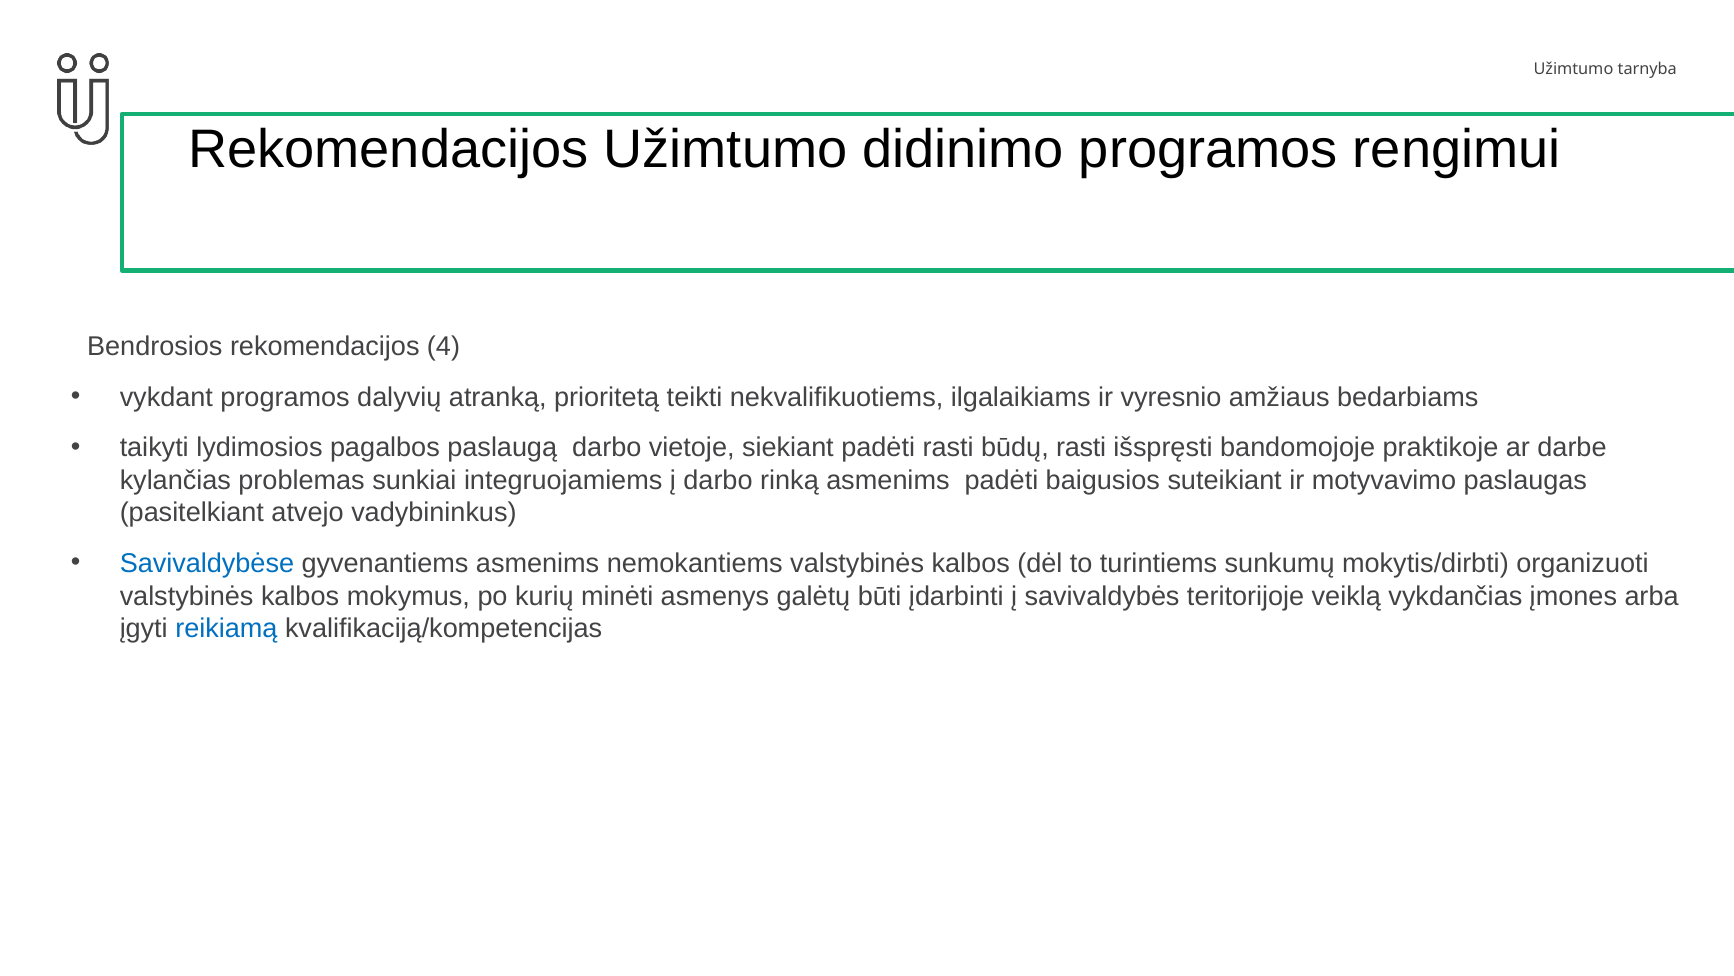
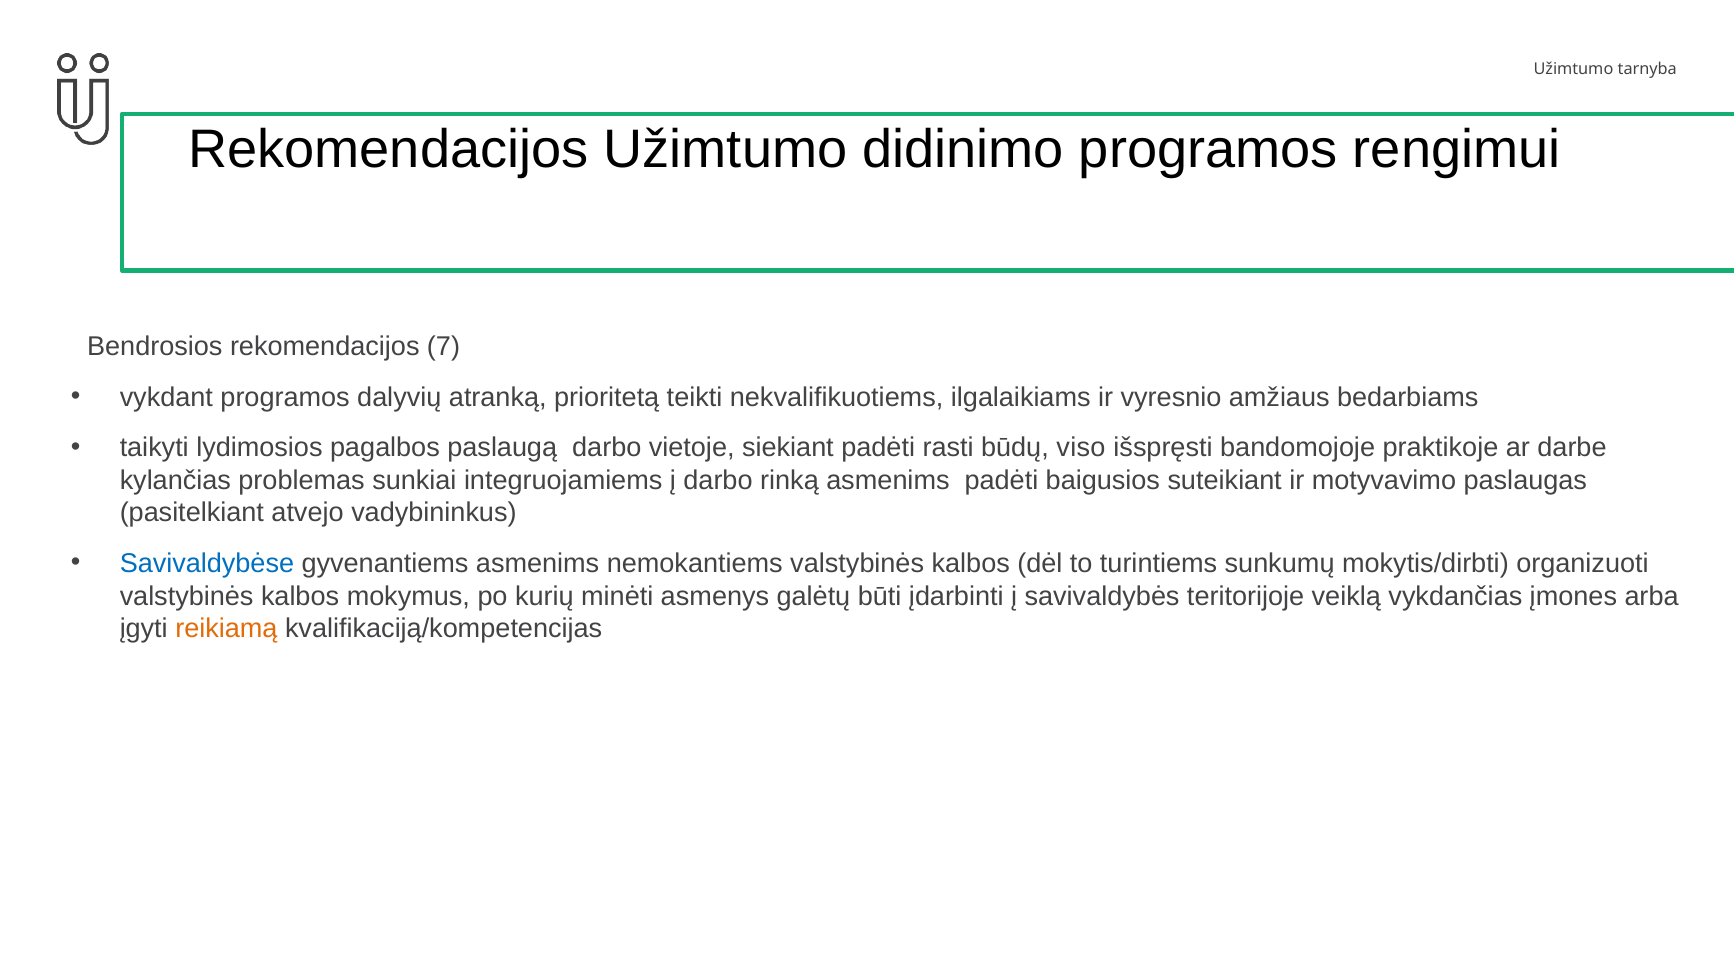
4: 4 -> 7
būdų rasti: rasti -> viso
reikiamą colour: blue -> orange
